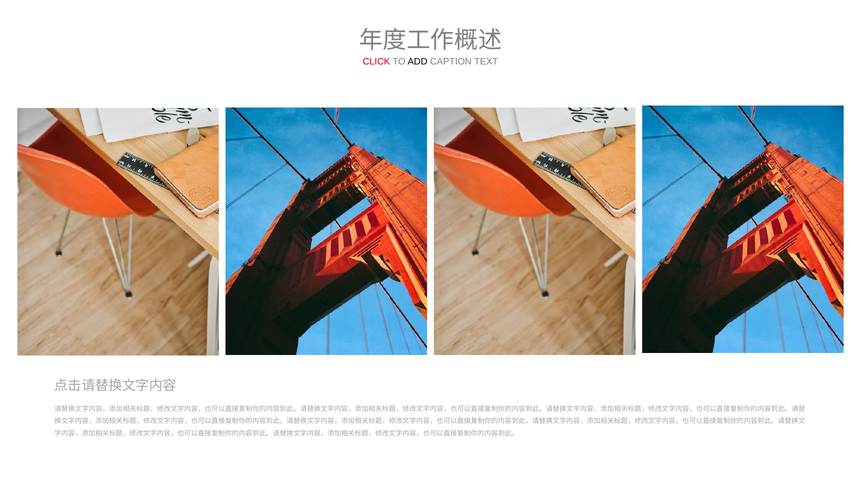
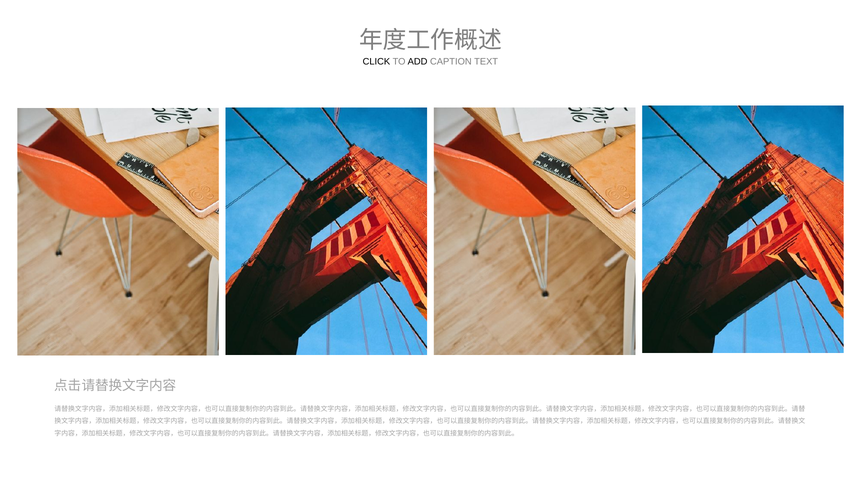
CLICK colour: red -> black
